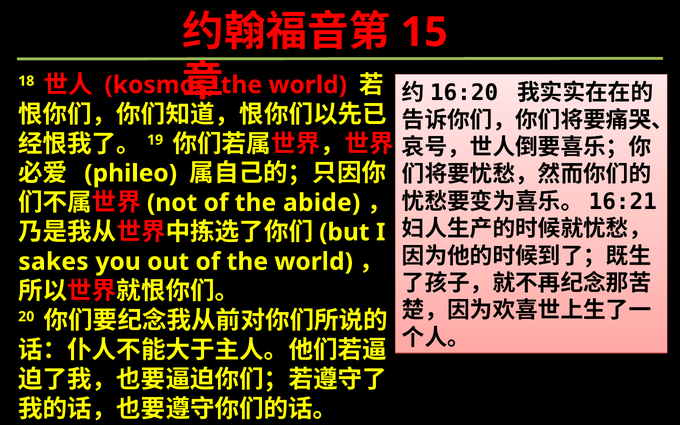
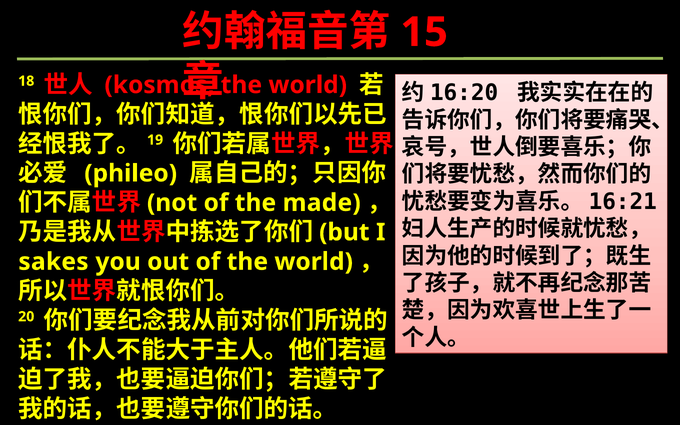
abide: abide -> made
